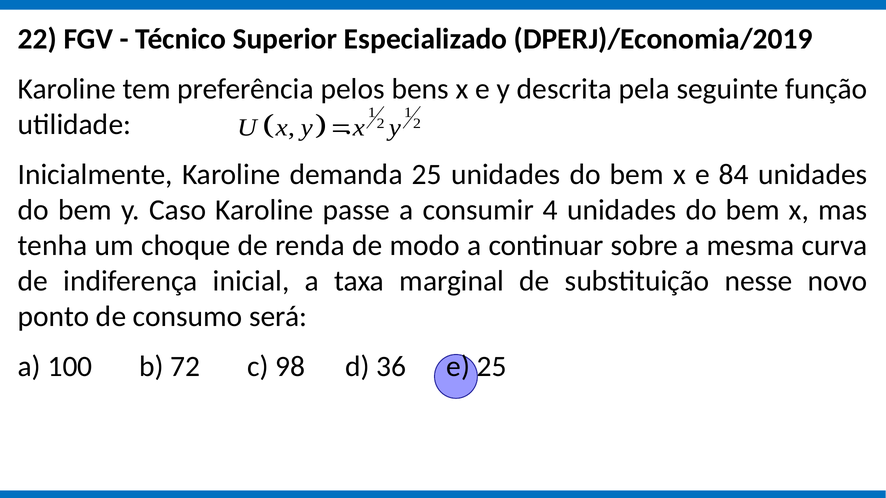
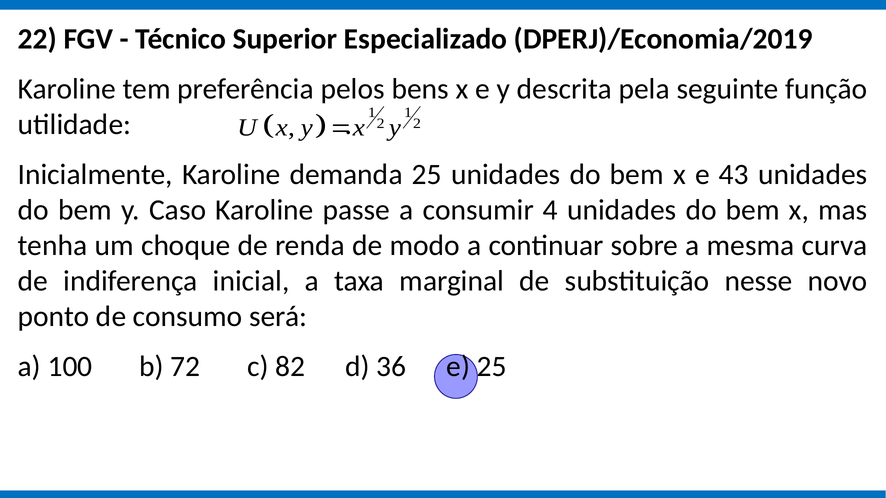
84: 84 -> 43
98: 98 -> 82
